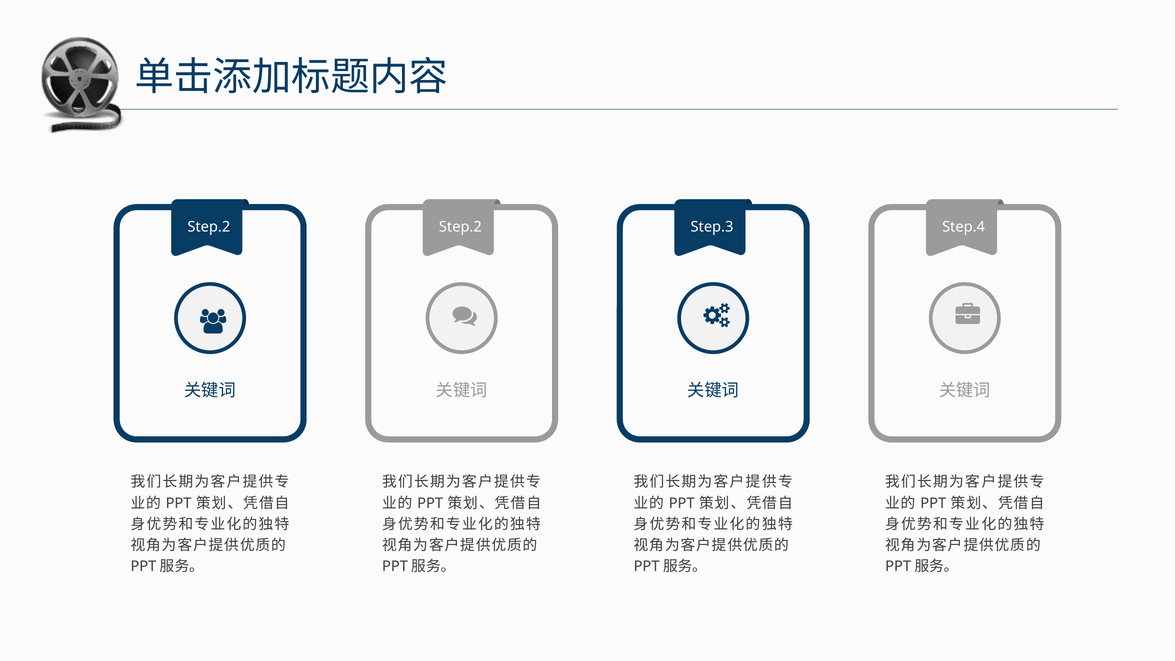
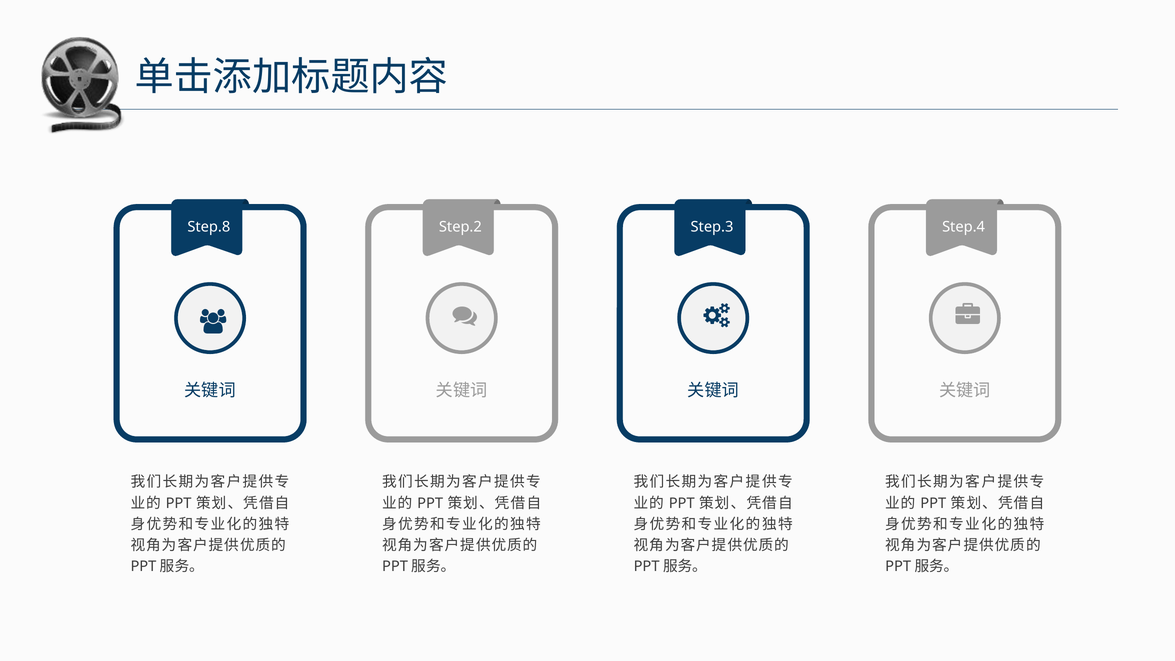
Step.2 at (209, 227): Step.2 -> Step.8
